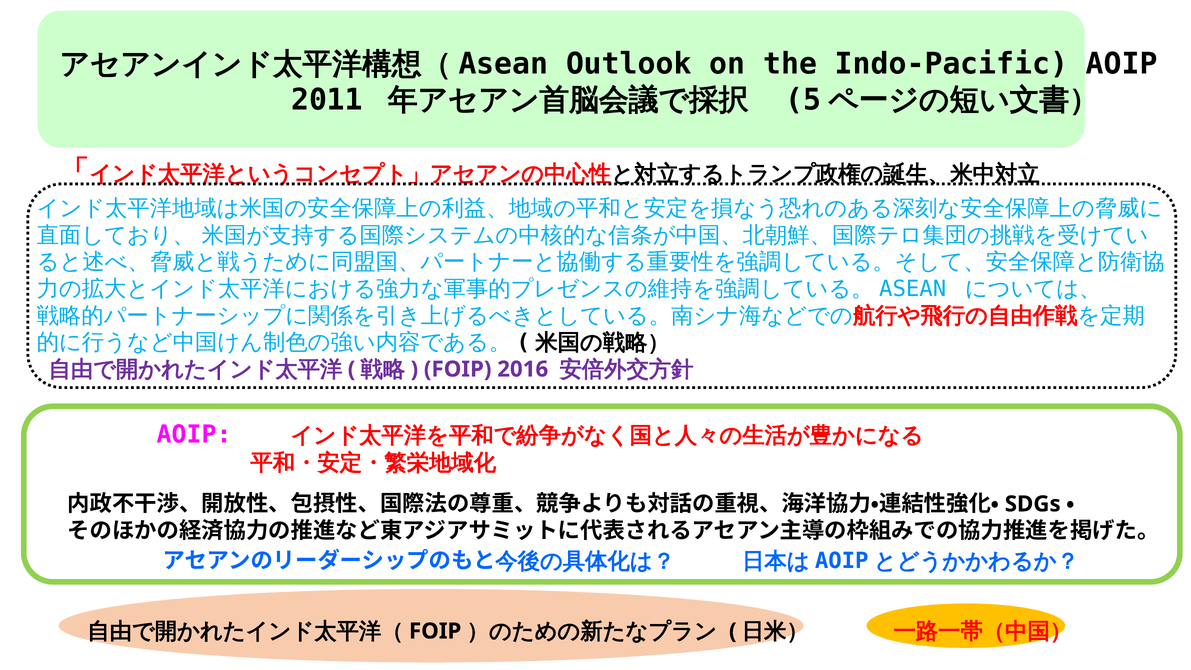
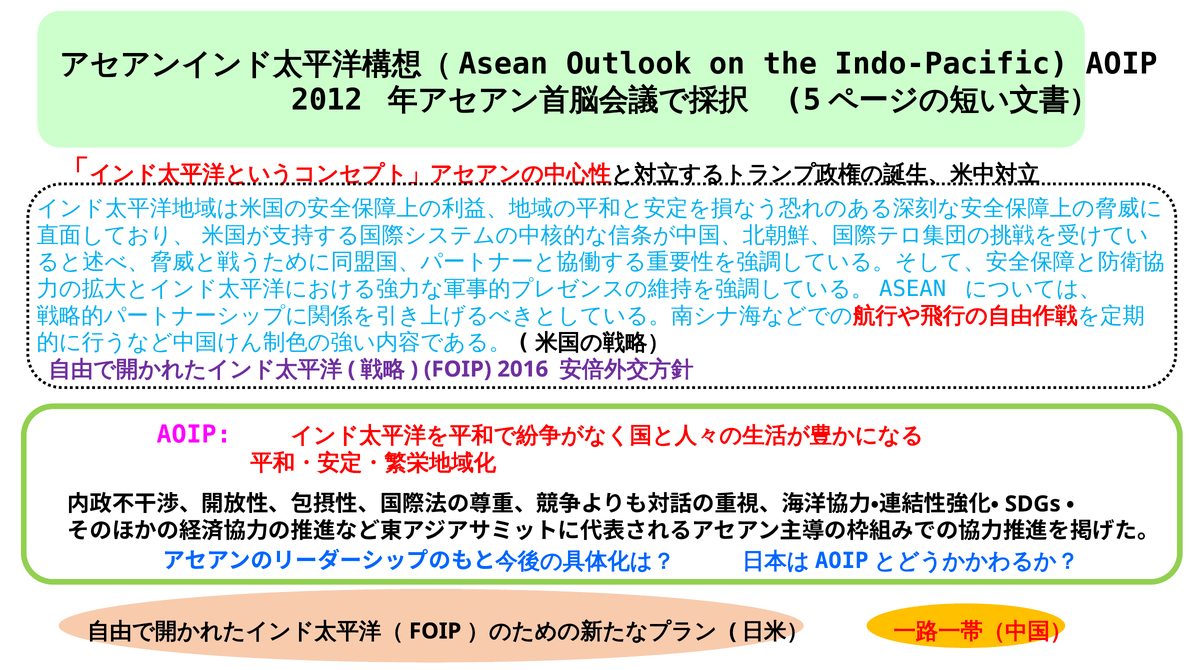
2011: 2011 -> 2012
